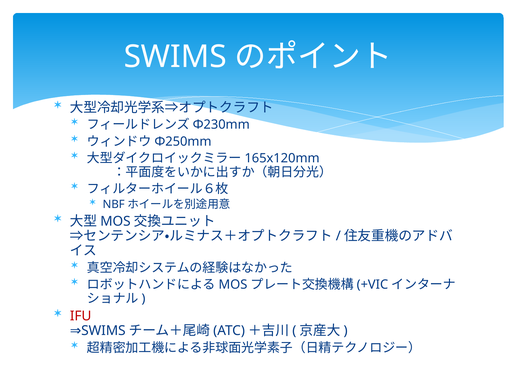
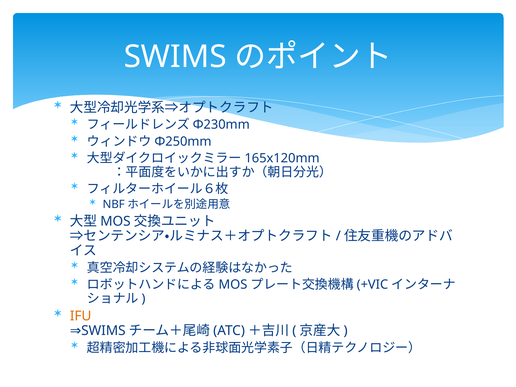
IFU colour: red -> orange
